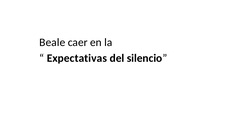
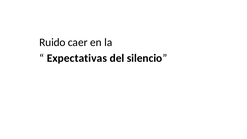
Beale: Beale -> Ruido
